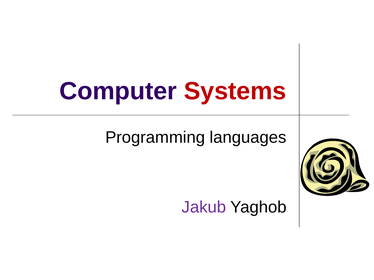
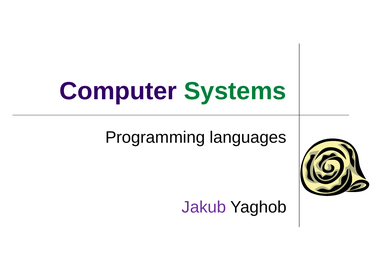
Systems colour: red -> green
